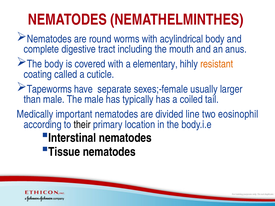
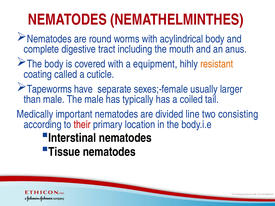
elementary: elementary -> equipment
eosinophil: eosinophil -> consisting
their colour: black -> red
